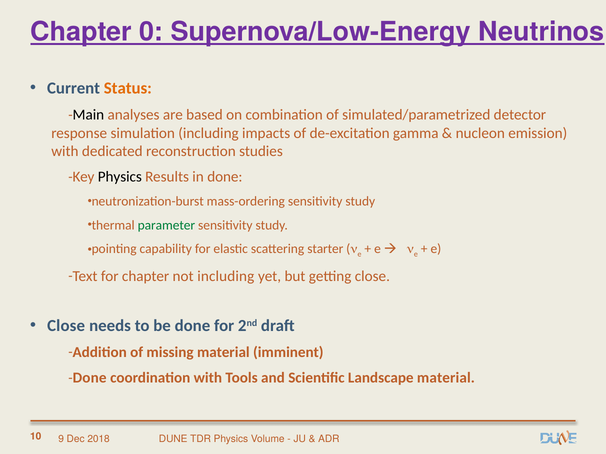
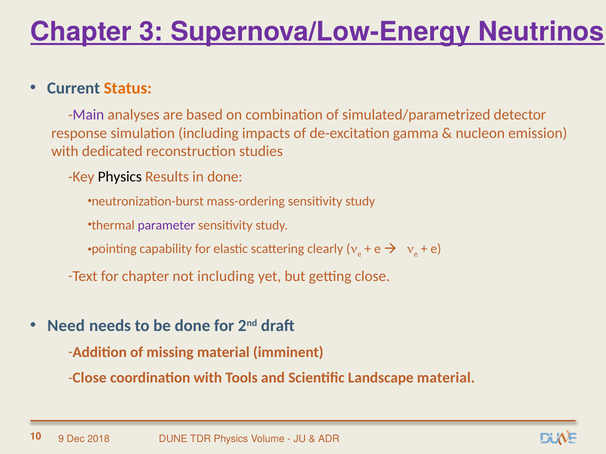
0: 0 -> 3
Main colour: black -> purple
parameter colour: green -> purple
starter: starter -> clearly
Close at (66, 326): Close -> Need
Done at (90, 378): Done -> Close
